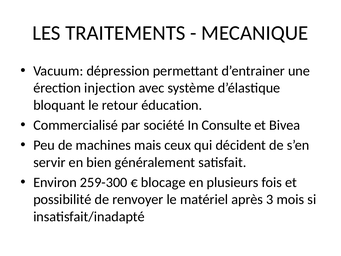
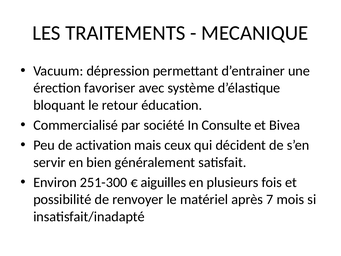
injection: injection -> favoriser
machines: machines -> activation
259-300: 259-300 -> 251-300
blocage: blocage -> aiguilles
3: 3 -> 7
